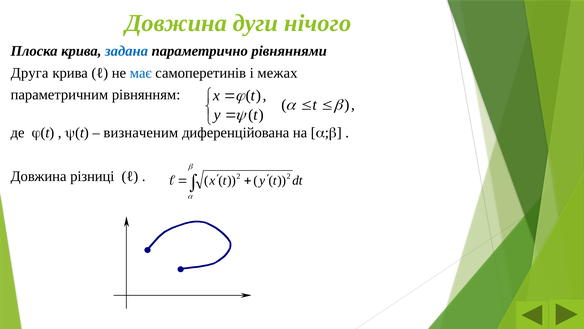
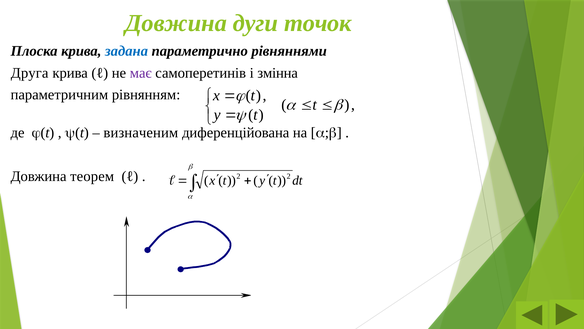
нічого: нічого -> точок
має colour: blue -> purple
межах: межах -> змінна
різниці: різниці -> теорем
